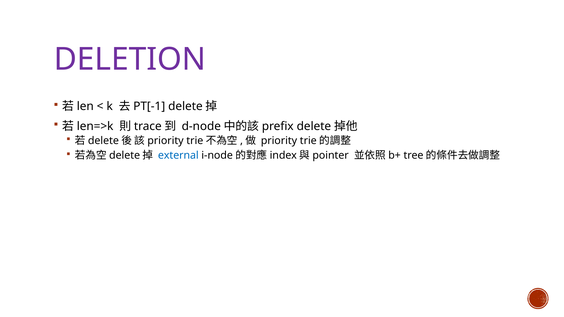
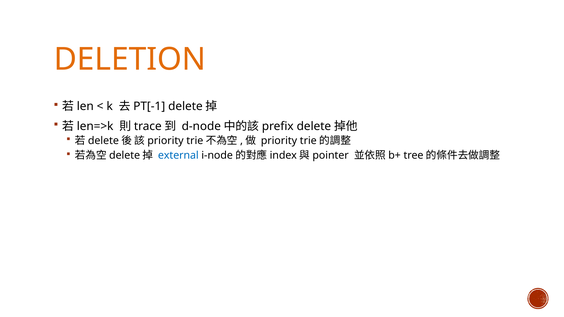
DELETION colour: purple -> orange
